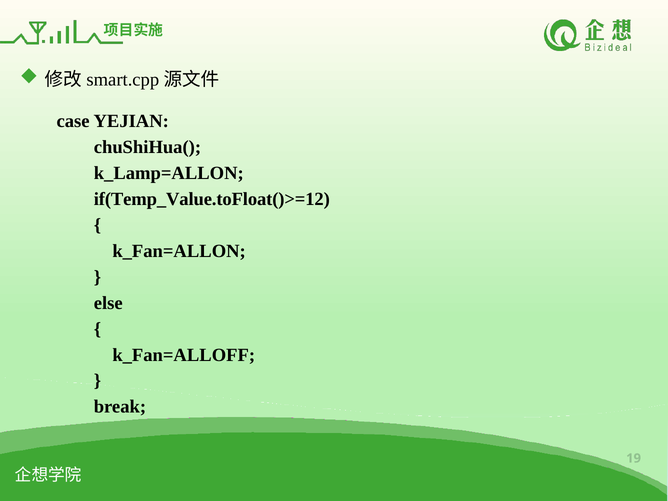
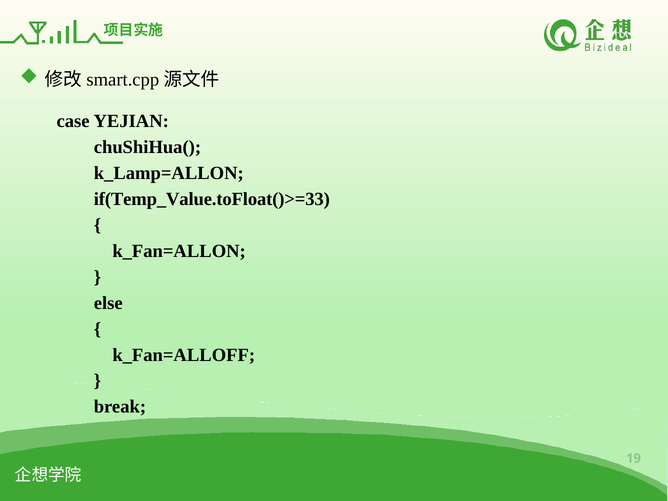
if(Temp_Value.toFloat()>=12: if(Temp_Value.toFloat()>=12 -> if(Temp_Value.toFloat()>=33
